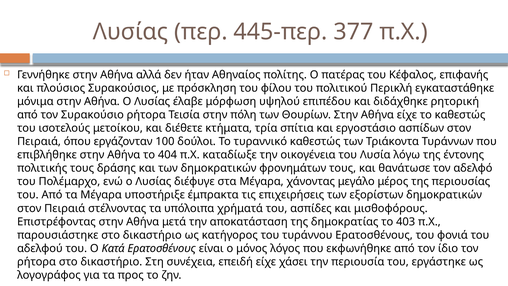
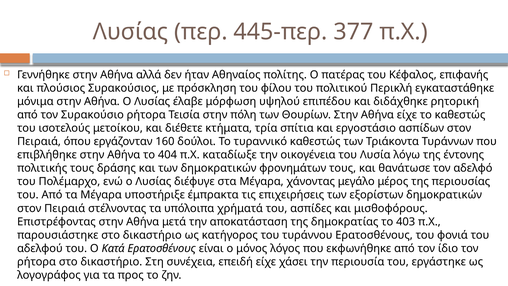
100: 100 -> 160
